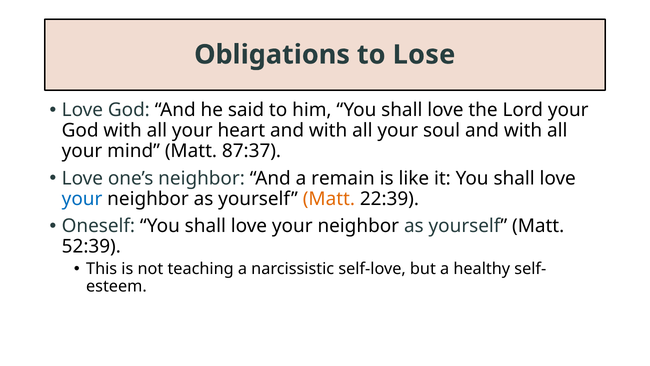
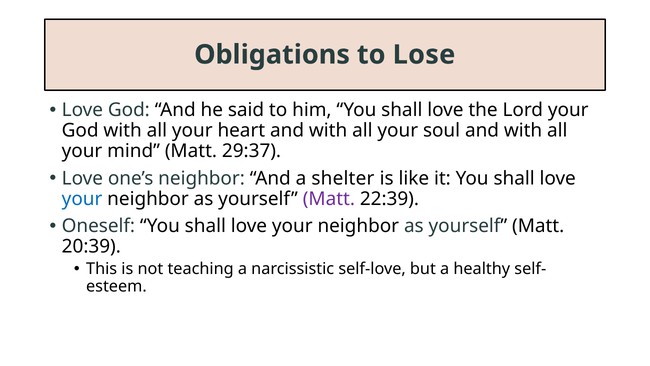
87:37: 87:37 -> 29:37
remain: remain -> shelter
Matt at (329, 199) colour: orange -> purple
52:39: 52:39 -> 20:39
